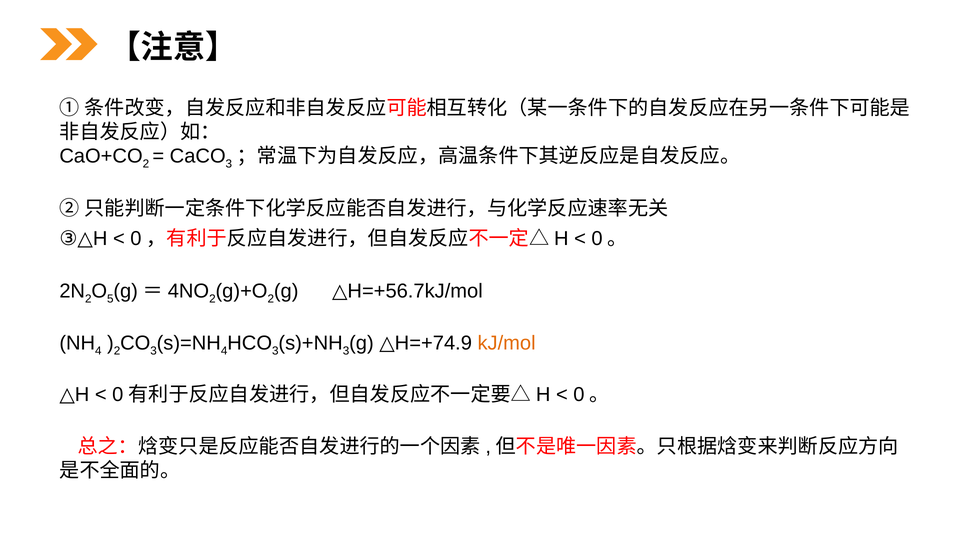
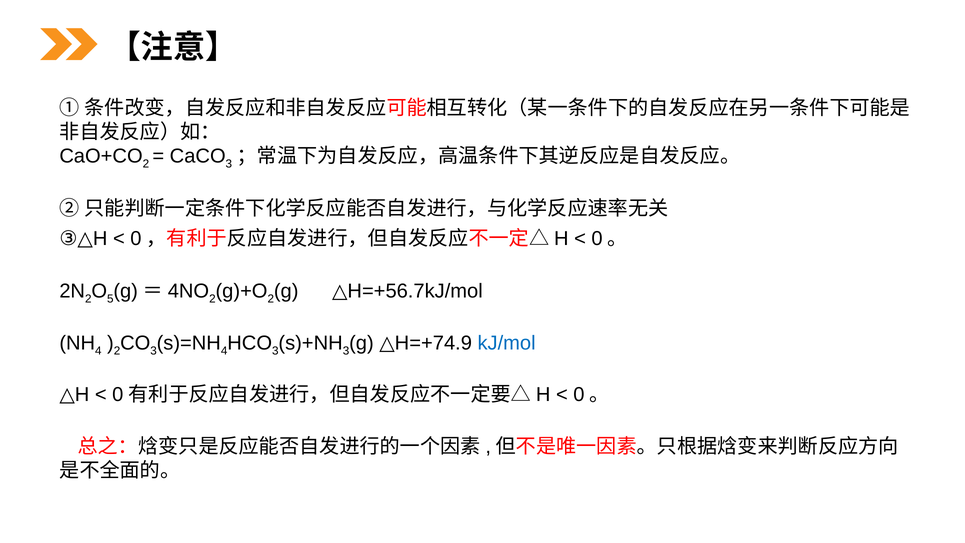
kJ/mol colour: orange -> blue
